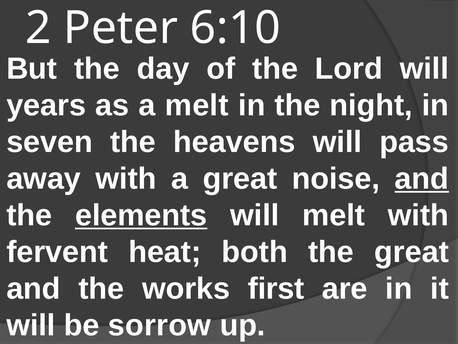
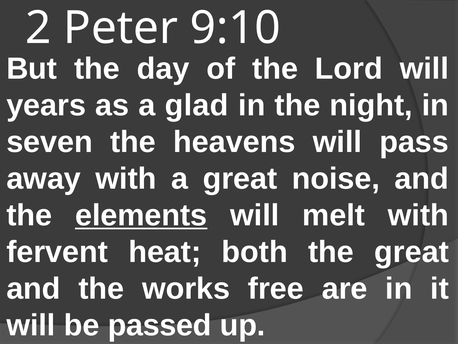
6:10: 6:10 -> 9:10
a melt: melt -> glad
and at (422, 178) underline: present -> none
first: first -> free
sorrow: sorrow -> passed
